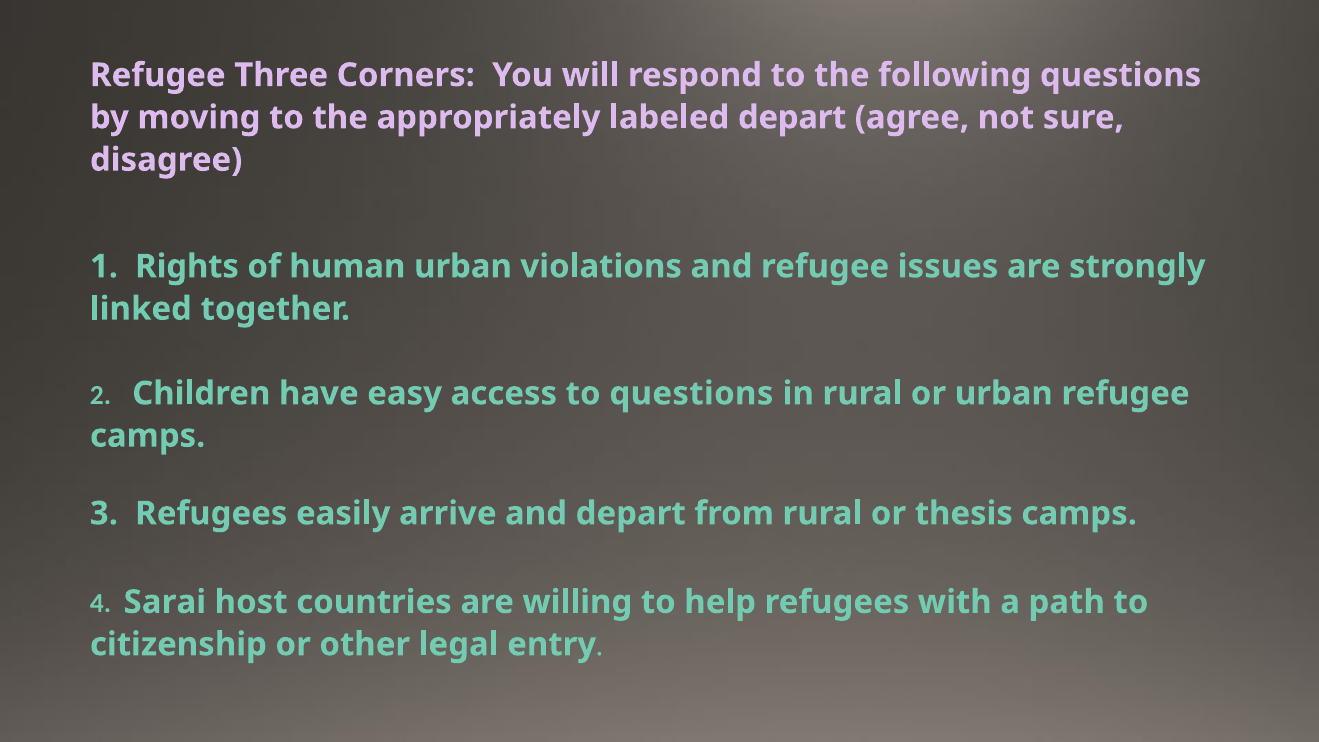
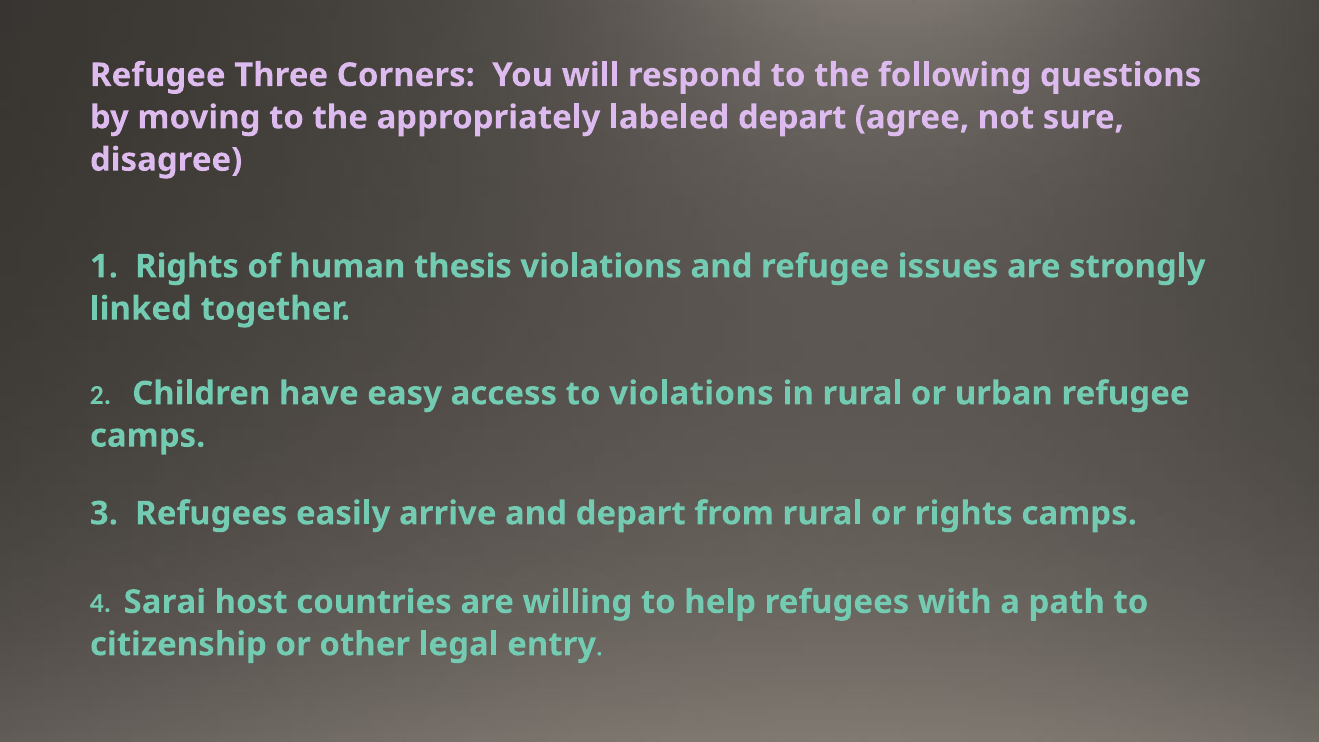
human urban: urban -> thesis
to questions: questions -> violations
or thesis: thesis -> rights
